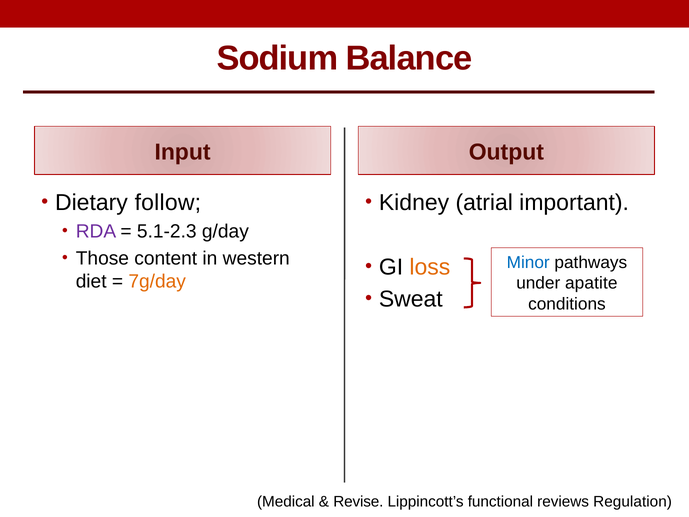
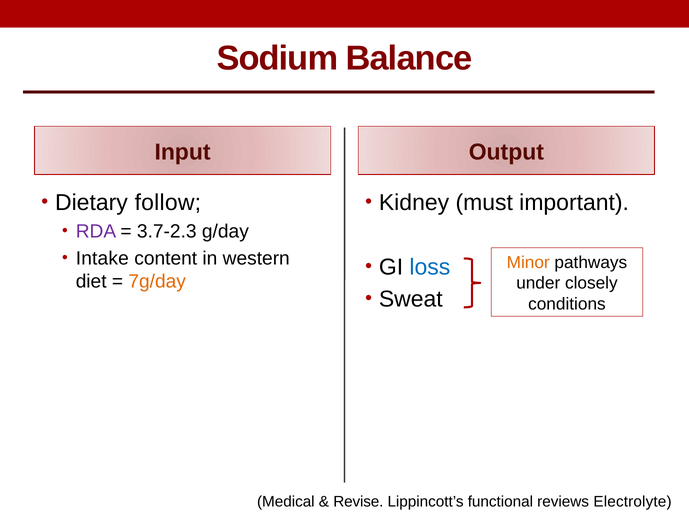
atrial: atrial -> must
5.1-2.3: 5.1-2.3 -> 3.7-2.3
Those: Those -> Intake
Minor colour: blue -> orange
loss colour: orange -> blue
apatite: apatite -> closely
Regulation: Regulation -> Electrolyte
